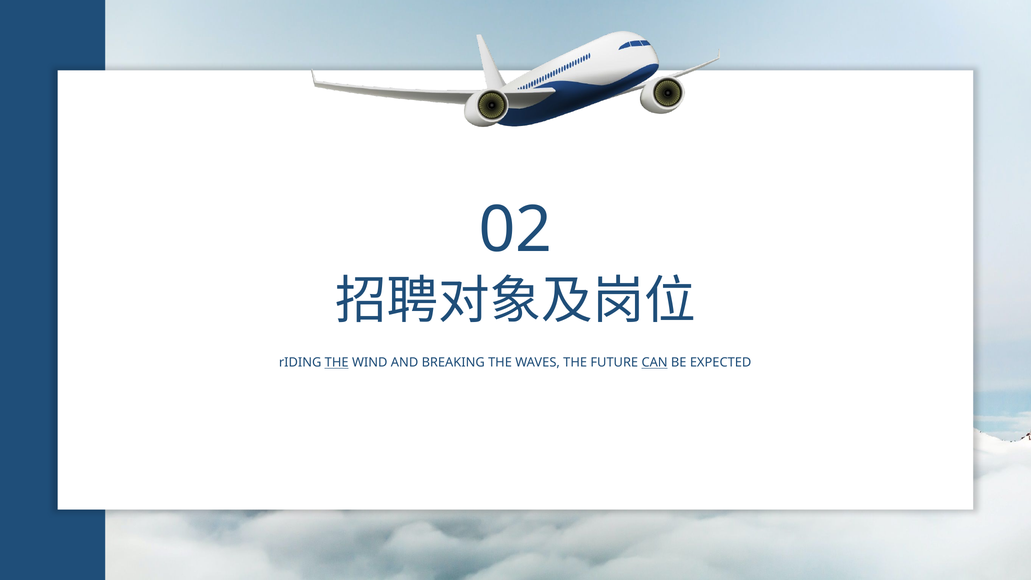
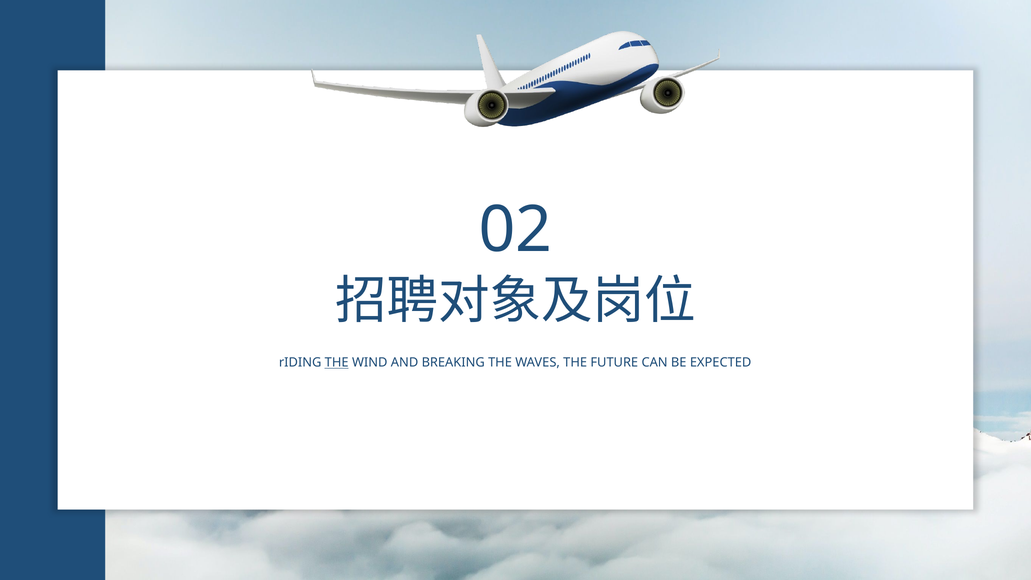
CAN underline: present -> none
